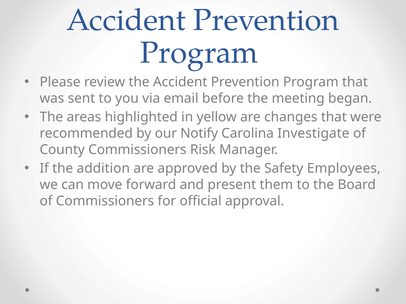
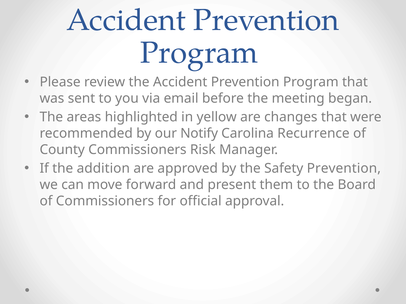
Investigate: Investigate -> Recurrence
Safety Employees: Employees -> Prevention
